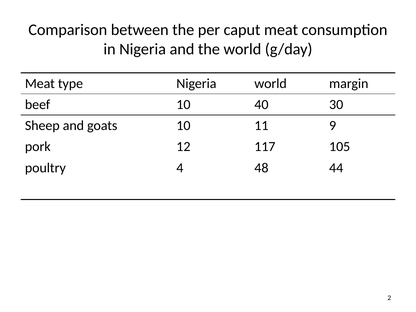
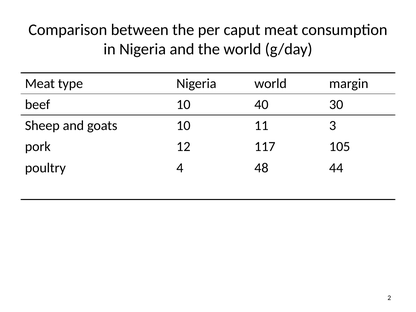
9: 9 -> 3
